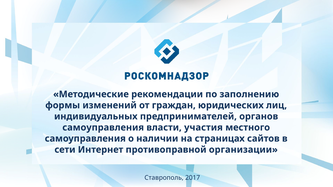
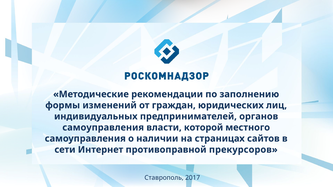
участия: участия -> которой
организации: организации -> прекурсоров
